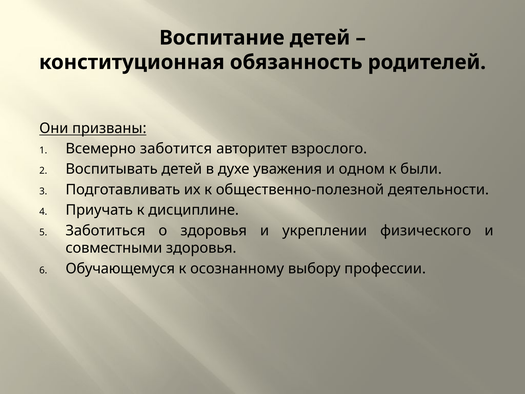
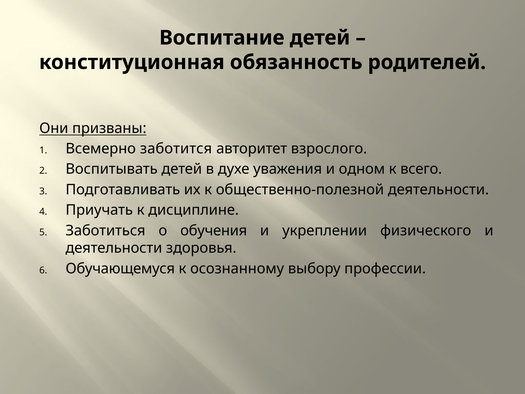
были: были -> всего
о здоровья: здоровья -> обучения
совместными at (114, 248): совместными -> деятельности
